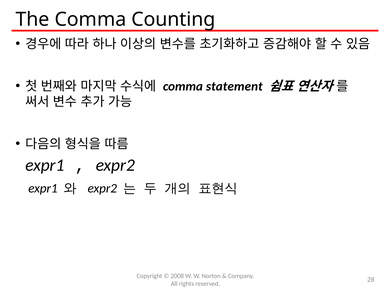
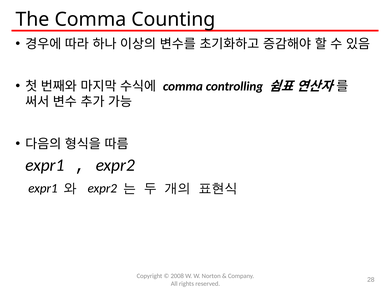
statement: statement -> controlling
